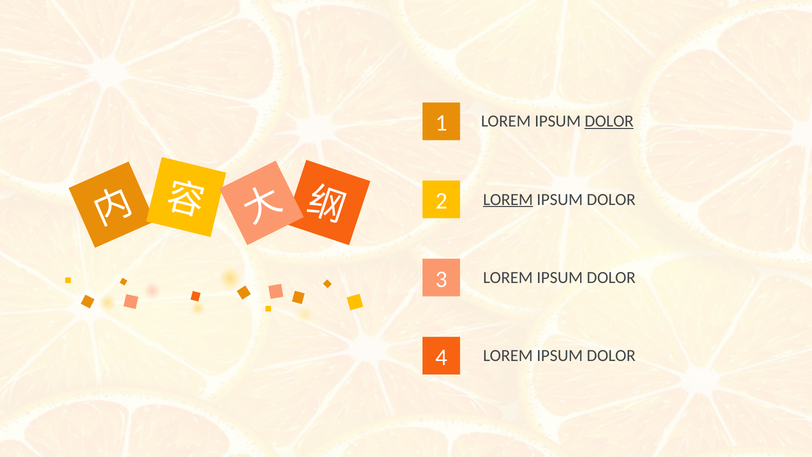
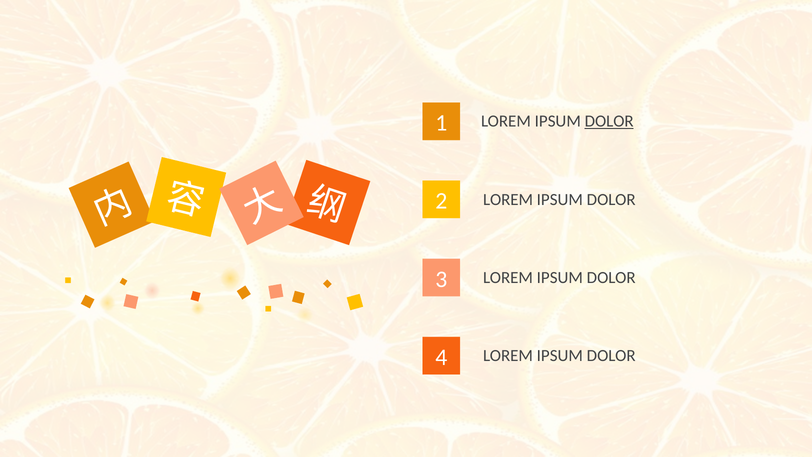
LOREM at (508, 199) underline: present -> none
